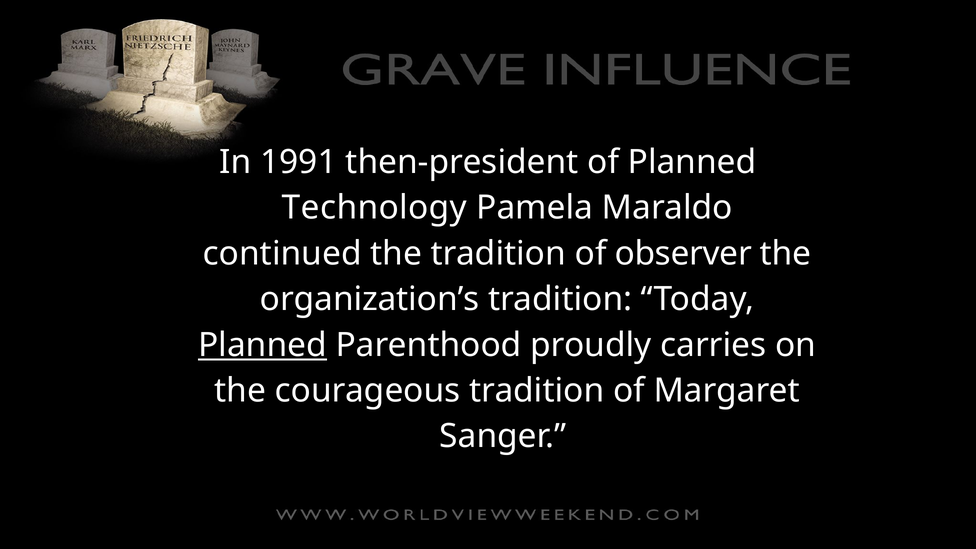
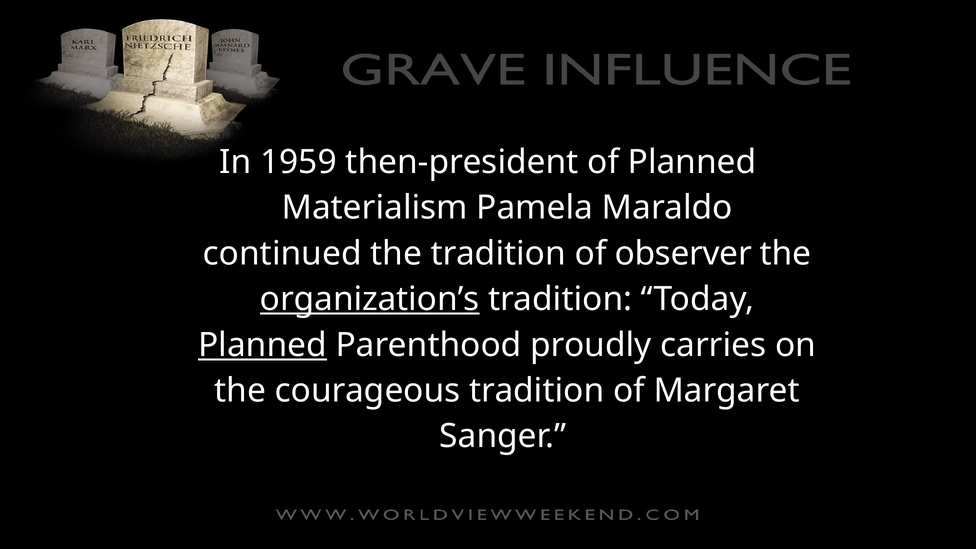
1991: 1991 -> 1959
Technology: Technology -> Materialism
organization’s underline: none -> present
